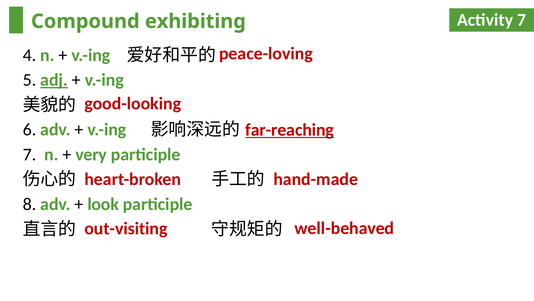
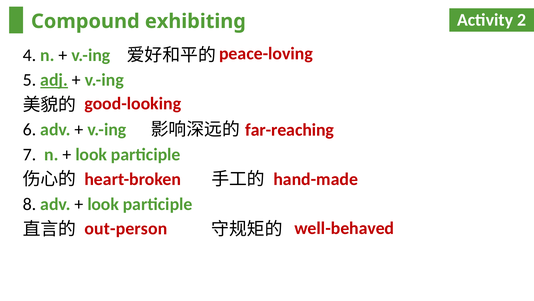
Activity 7: 7 -> 2
far-reaching underline: present -> none
very at (91, 154): very -> look
out-visiting: out-visiting -> out-person
